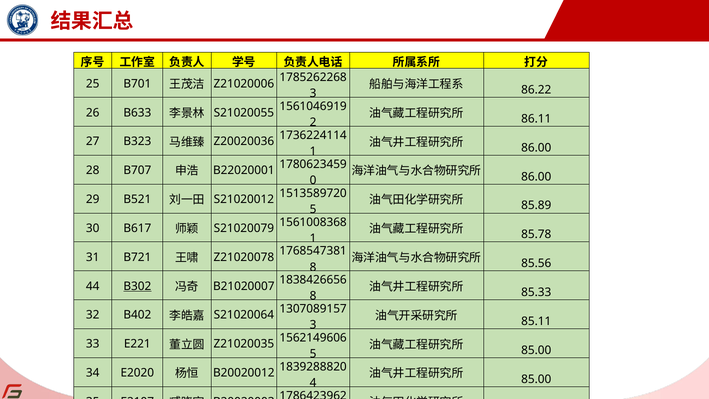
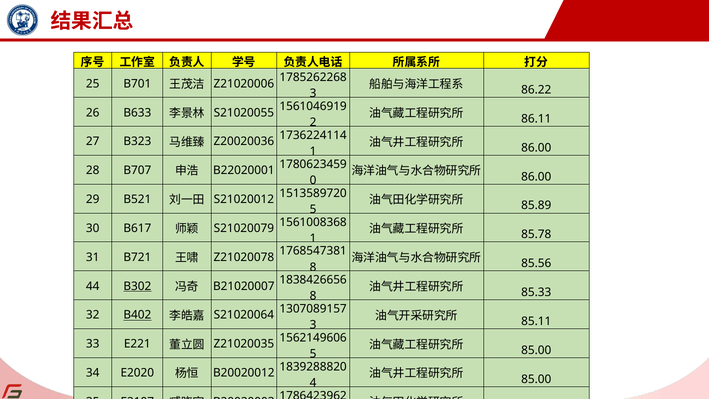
B402 underline: none -> present
